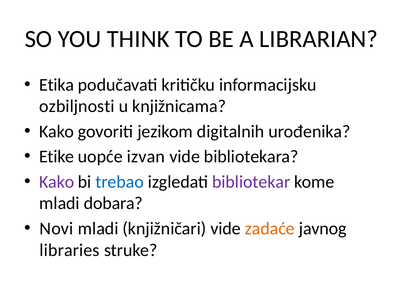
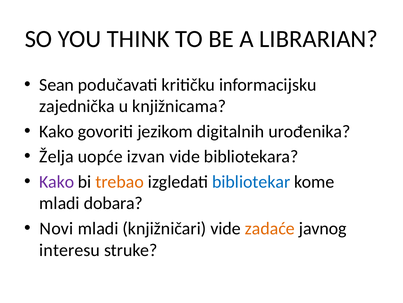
Etika: Etika -> Sean
ozbiljnosti: ozbiljnosti -> zajednička
Etike: Etike -> Želja
trebao colour: blue -> orange
bibliotekar colour: purple -> blue
libraries: libraries -> interesu
